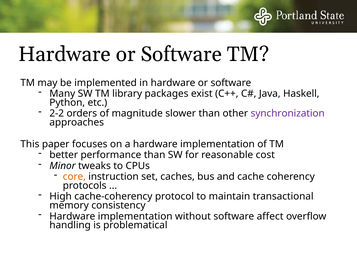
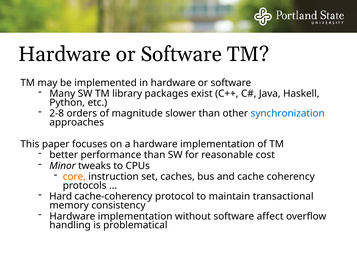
2-2: 2-2 -> 2-8
synchronization colour: purple -> blue
High: High -> Hard
